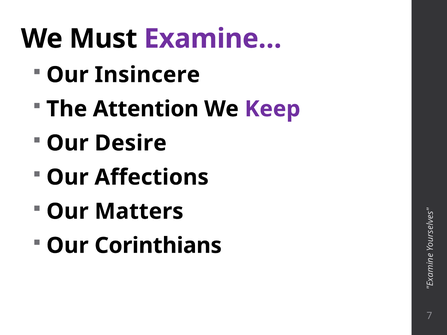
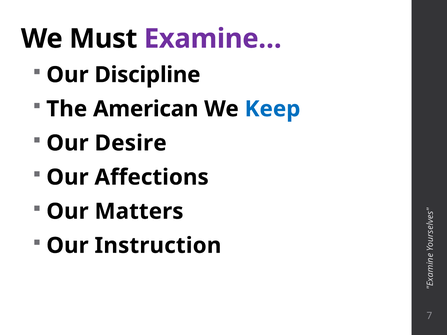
Insincere: Insincere -> Discipline
Attention: Attention -> American
Keep colour: purple -> blue
Corinthians: Corinthians -> Instruction
